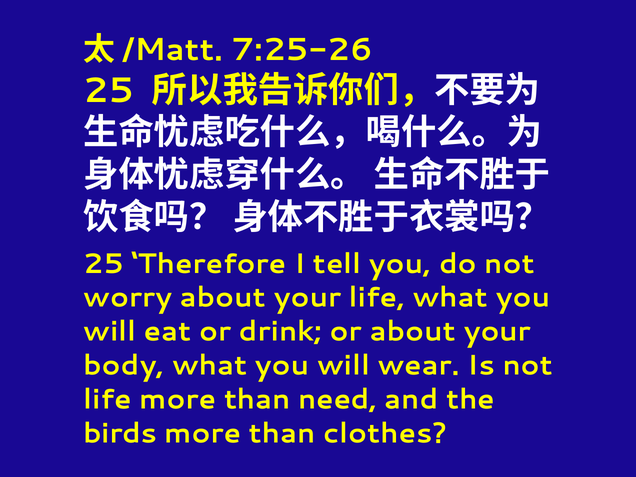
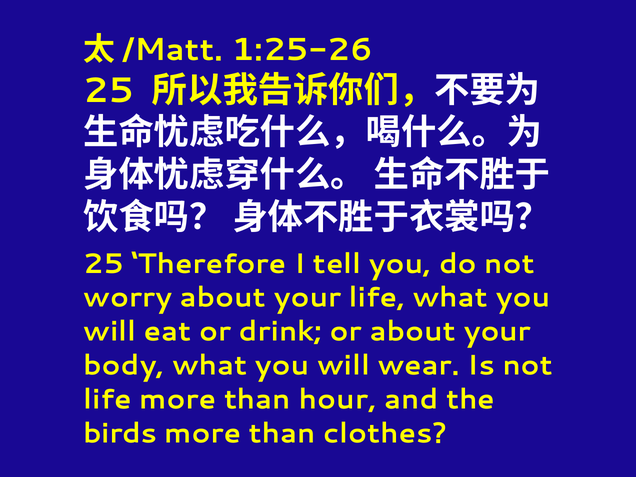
7:25-26: 7:25-26 -> 1:25-26
need: need -> hour
